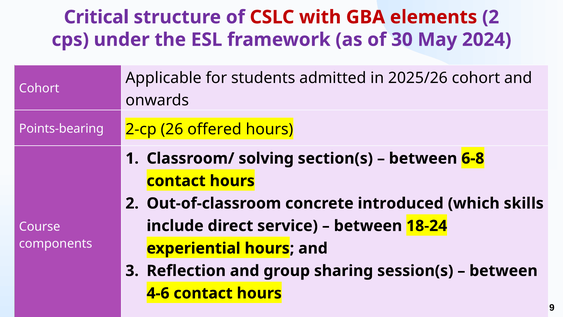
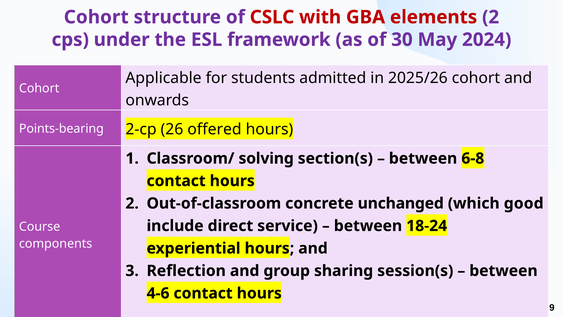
Critical at (96, 17): Critical -> Cohort
introduced: introduced -> unchanged
skills: skills -> good
